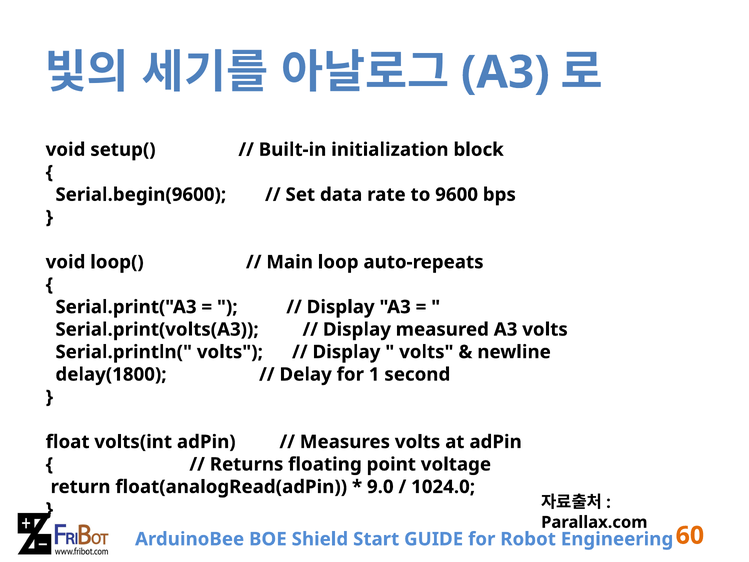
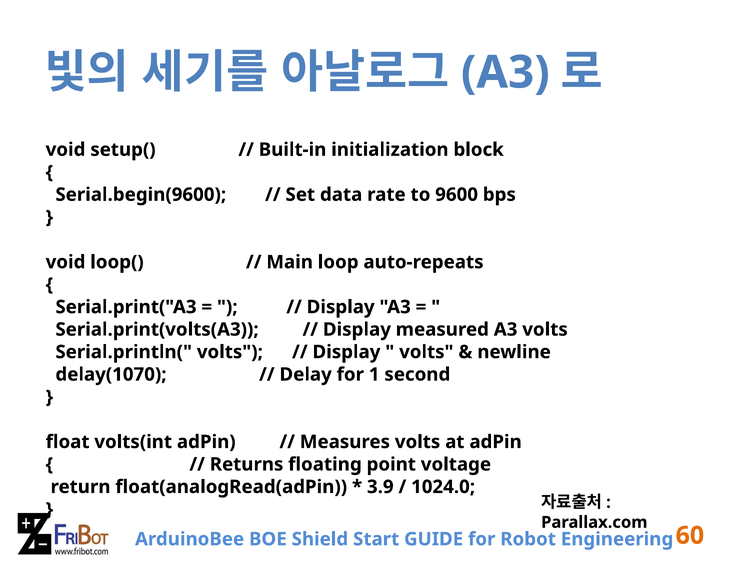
delay(1800: delay(1800 -> delay(1070
9.0: 9.0 -> 3.9
